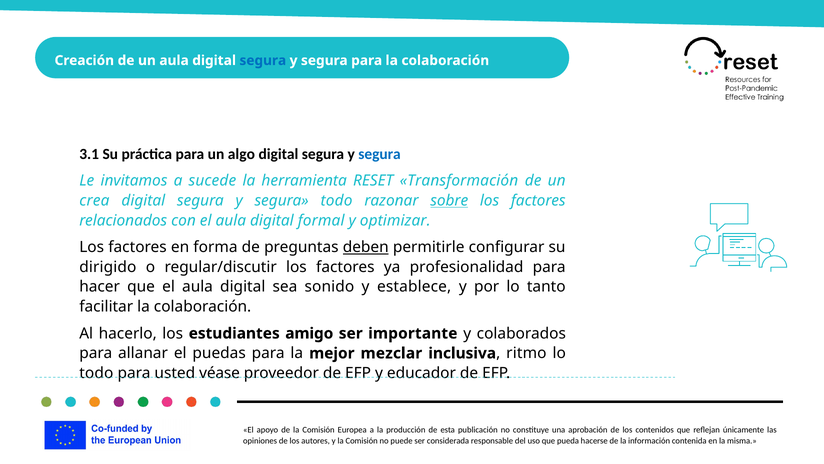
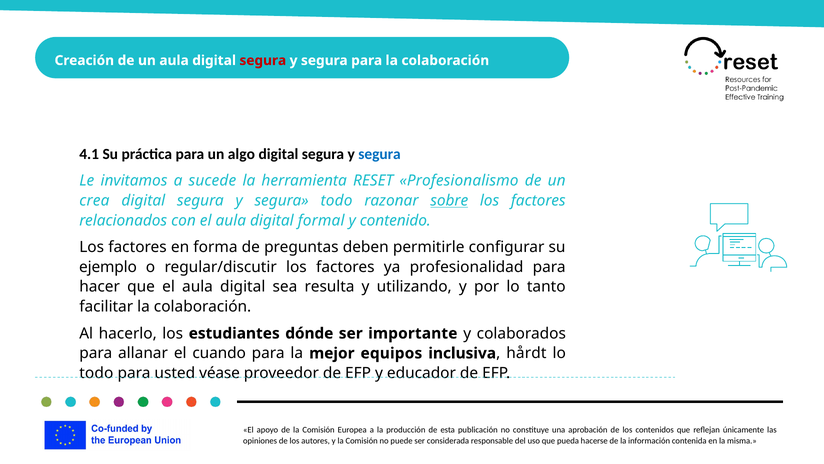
segura at (263, 60) colour: blue -> red
3.1: 3.1 -> 4.1
Transformación: Transformación -> Profesionalismo
optimizar: optimizar -> contenido
deben underline: present -> none
dirigido: dirigido -> ejemplo
sonido: sonido -> resulta
establece: establece -> utilizando
amigo: amigo -> dónde
puedas: puedas -> cuando
mezclar: mezclar -> equipos
ritmo: ritmo -> hårdt
